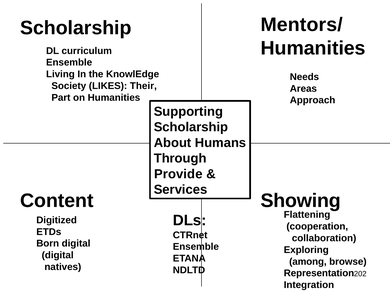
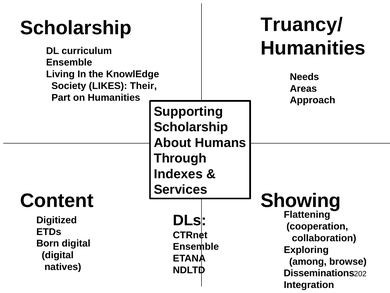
Mentors/: Mentors/ -> Truancy/
Provide: Provide -> Indexes
Representation: Representation -> Disseminations
